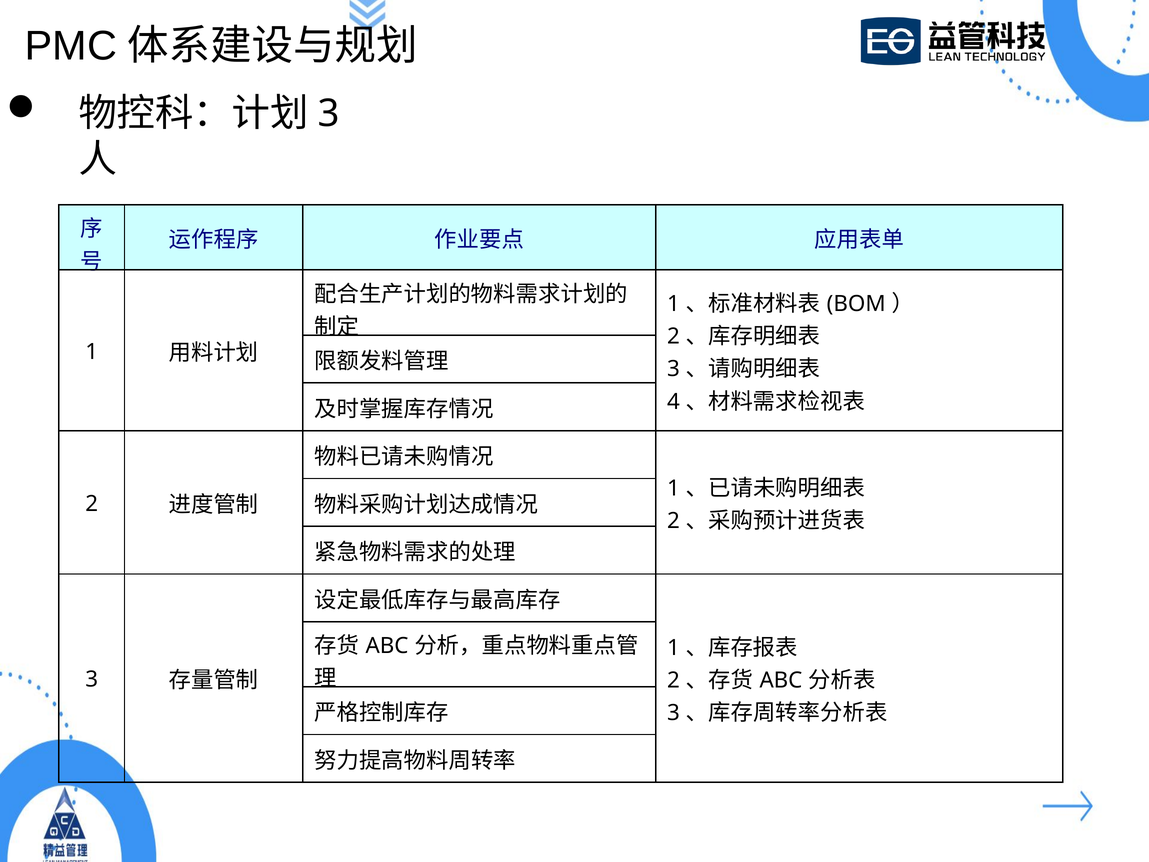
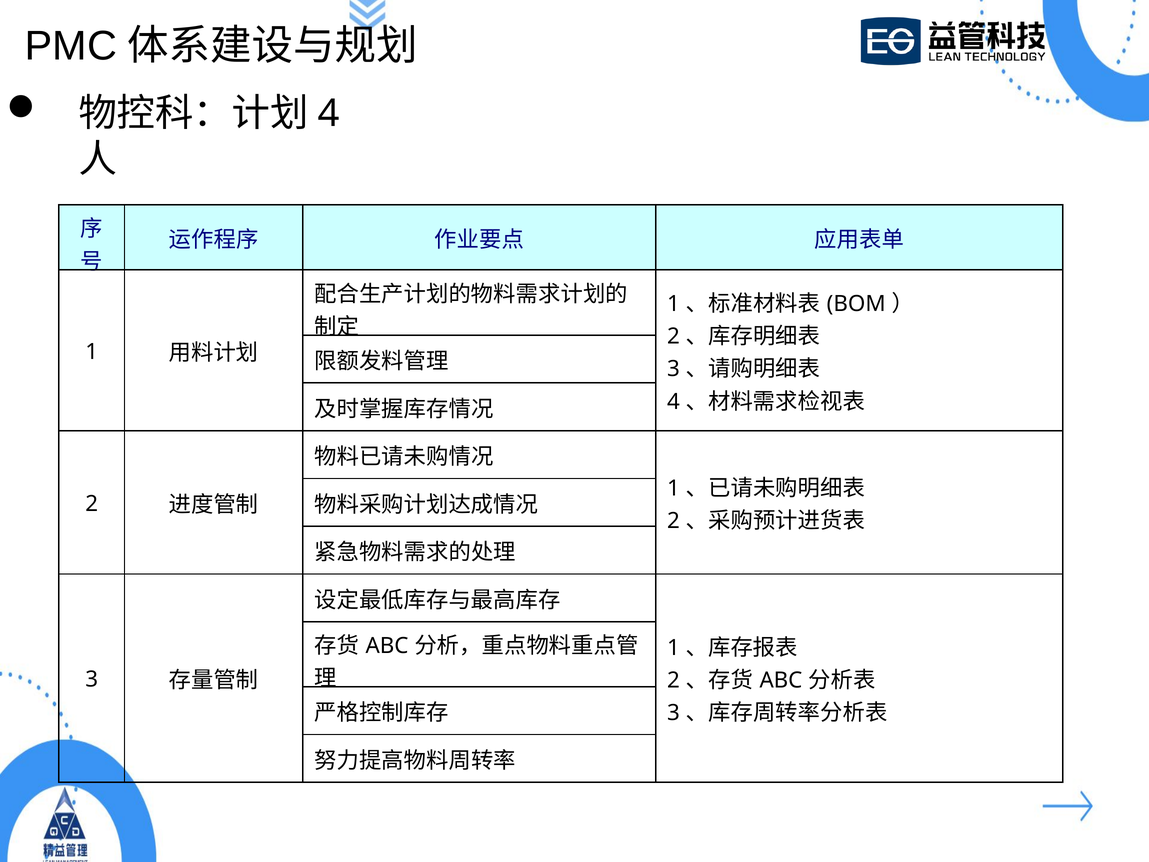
3 at (329, 114): 3 -> 4
